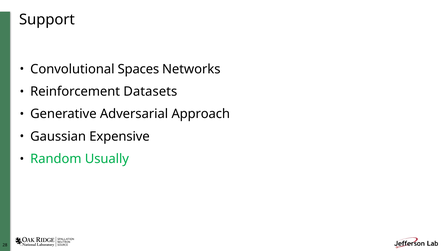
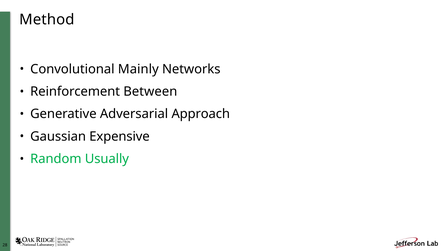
Support: Support -> Method
Spaces: Spaces -> Mainly
Datasets: Datasets -> Between
